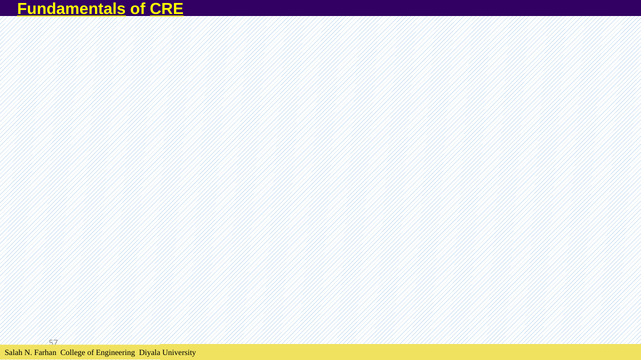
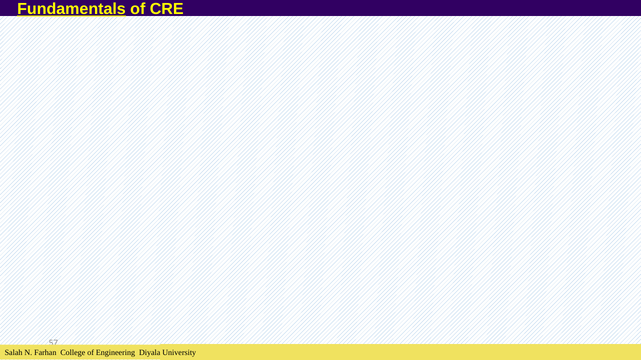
CRE underline: present -> none
